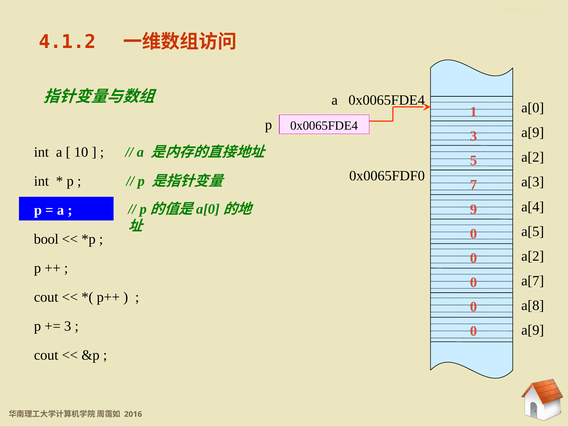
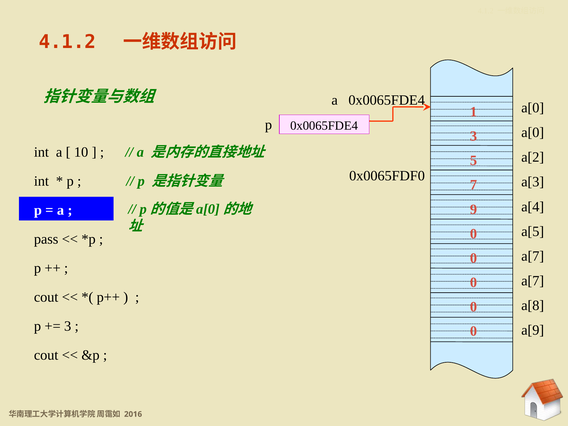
a[9 at (533, 133): a[9 -> a[0
bool: bool -> pass
a[2 at (533, 256): a[2 -> a[7
